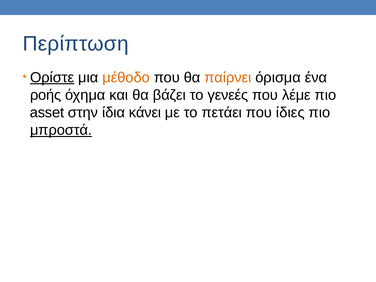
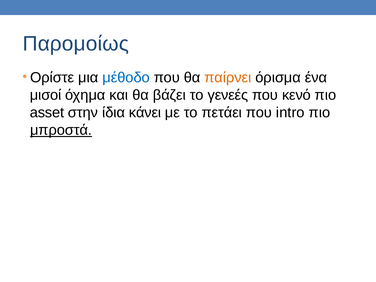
Περίπτωση: Περίπτωση -> Παρομοίως
Ορίστε underline: present -> none
μέθοδο colour: orange -> blue
ροής: ροής -> μισοί
λέμε: λέμε -> κενό
ίδιες: ίδιες -> intro
